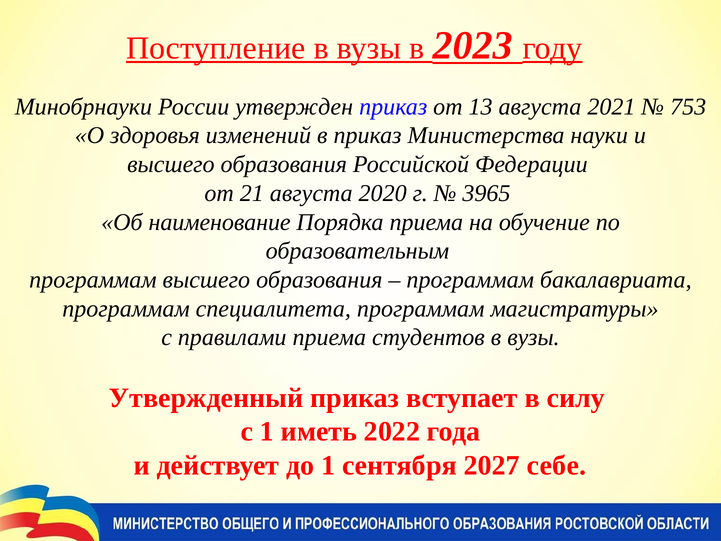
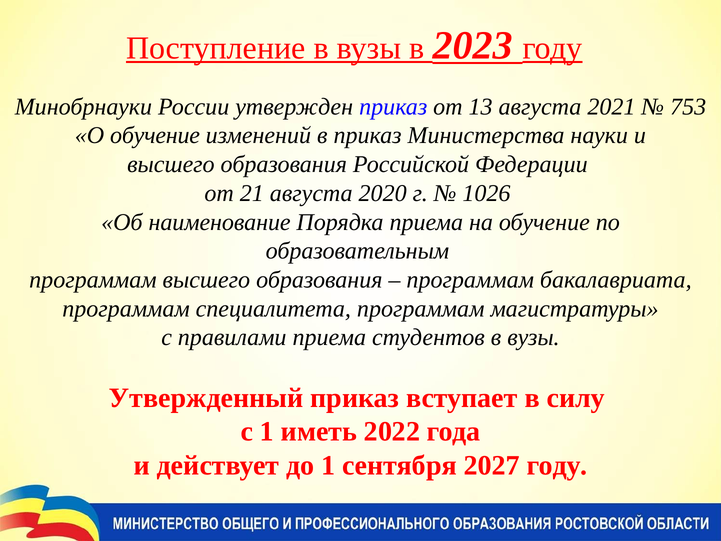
О здоровья: здоровья -> обучение
3965: 3965 -> 1026
2027 себе: себе -> году
